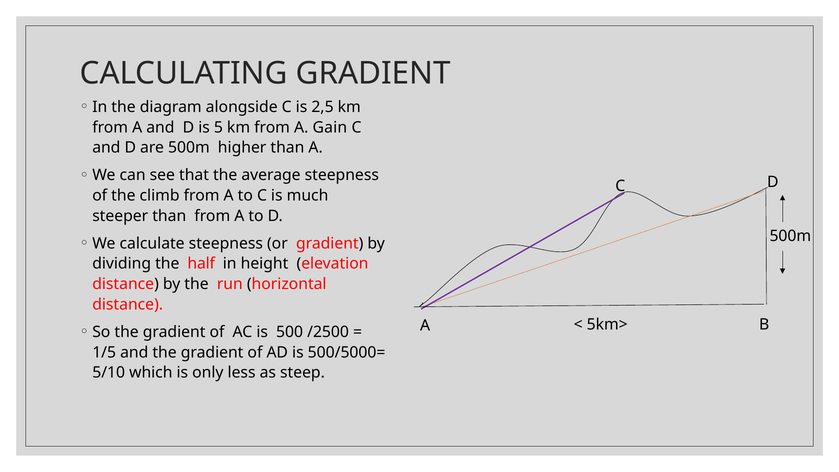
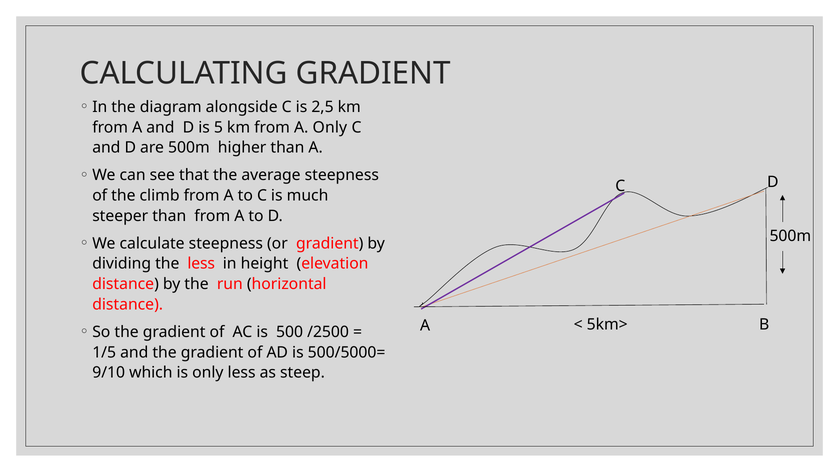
A Gain: Gain -> Only
the half: half -> less
5/10: 5/10 -> 9/10
